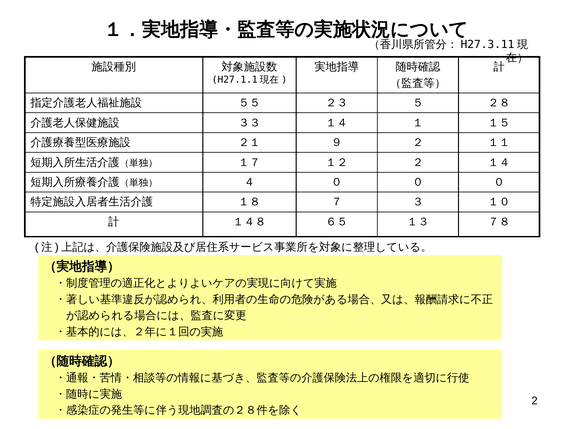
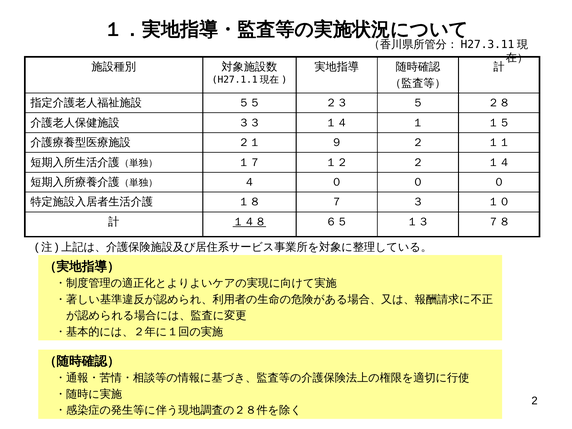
１４８ underline: none -> present
